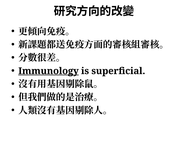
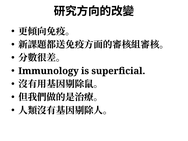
Immunology underline: present -> none
